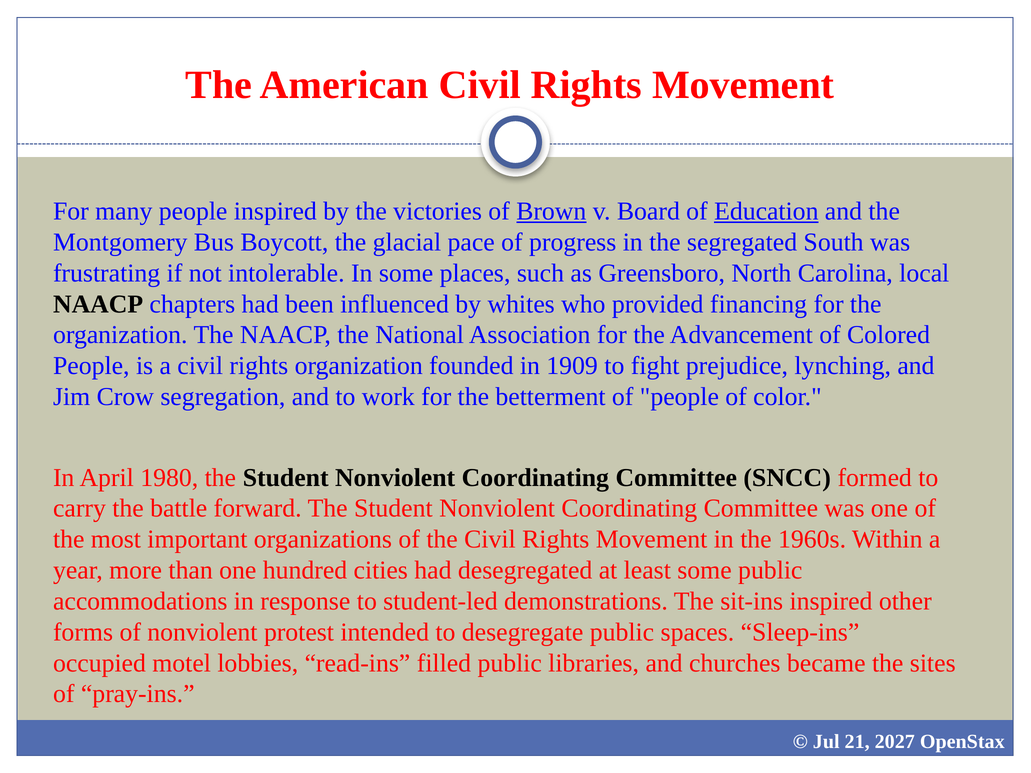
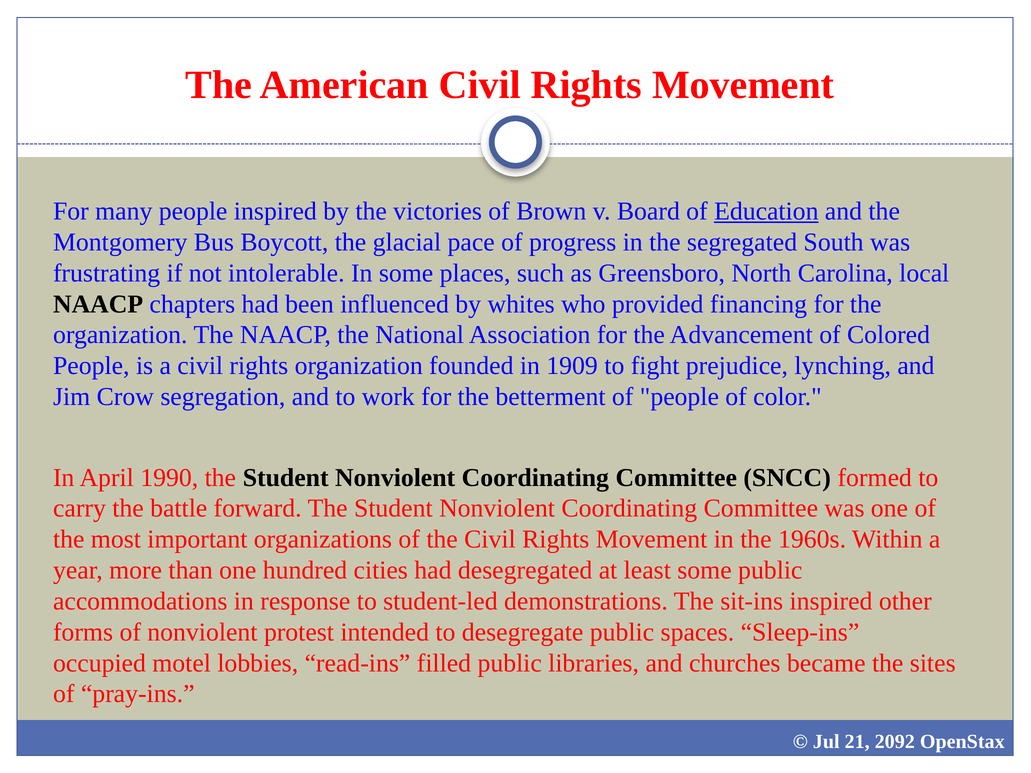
Brown underline: present -> none
1980: 1980 -> 1990
2027: 2027 -> 2092
